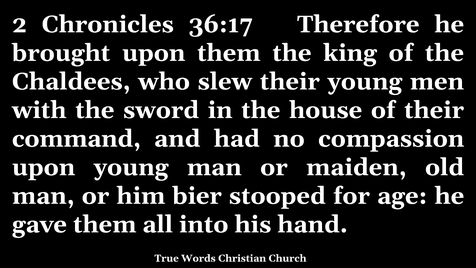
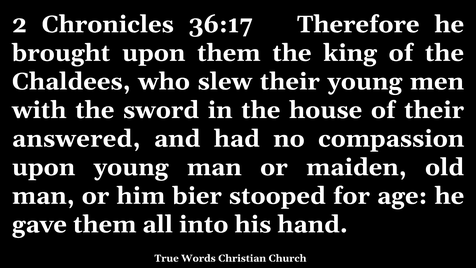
command: command -> answered
